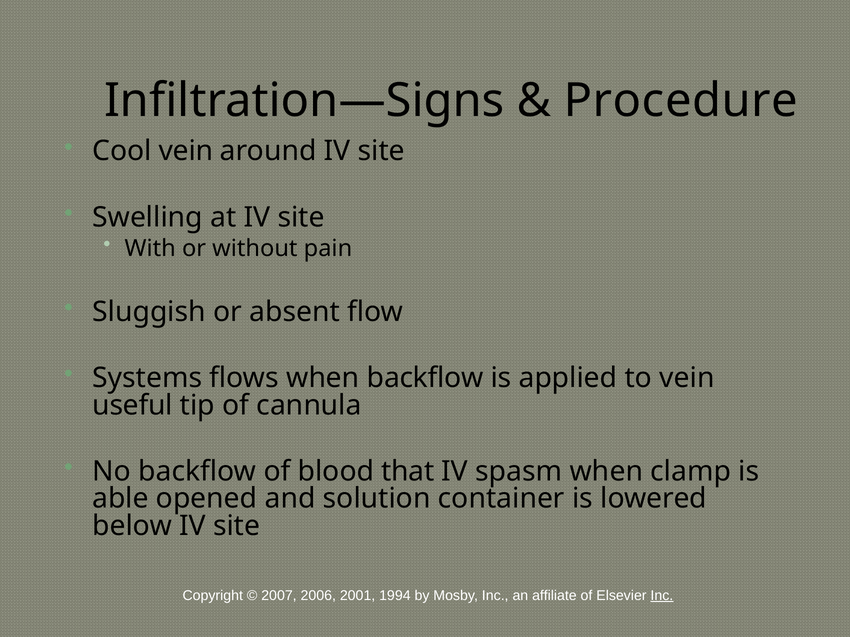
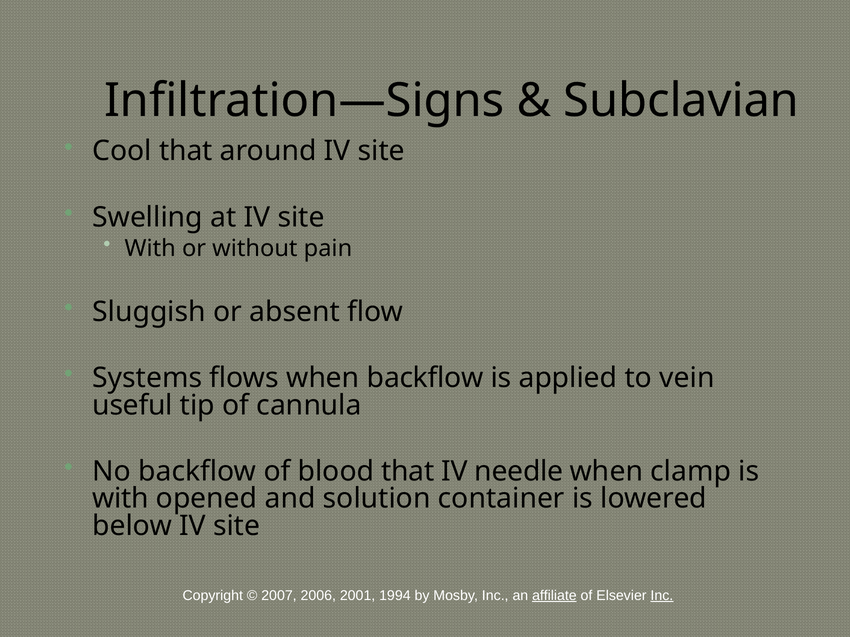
Procedure: Procedure -> Subclavian
Cool vein: vein -> that
spasm: spasm -> needle
able at (120, 499): able -> with
affiliate underline: none -> present
